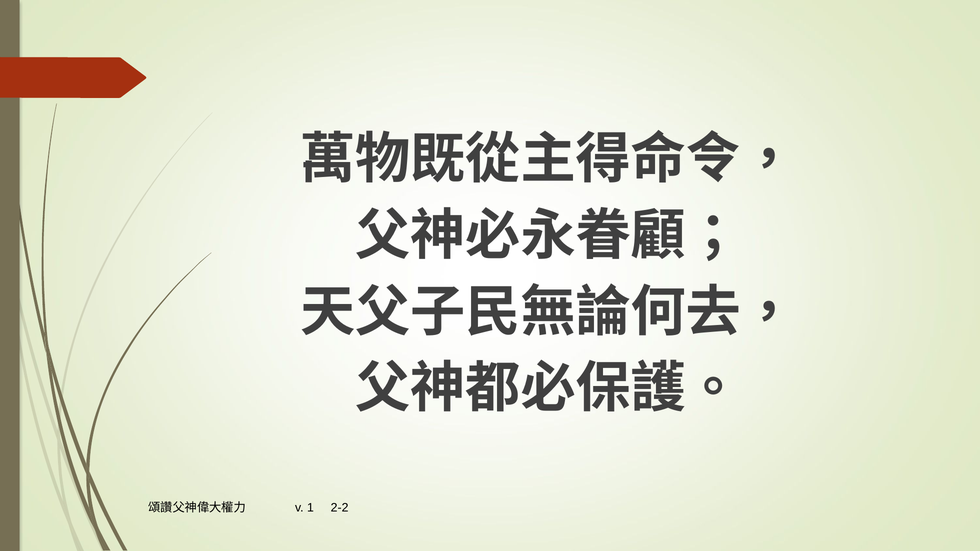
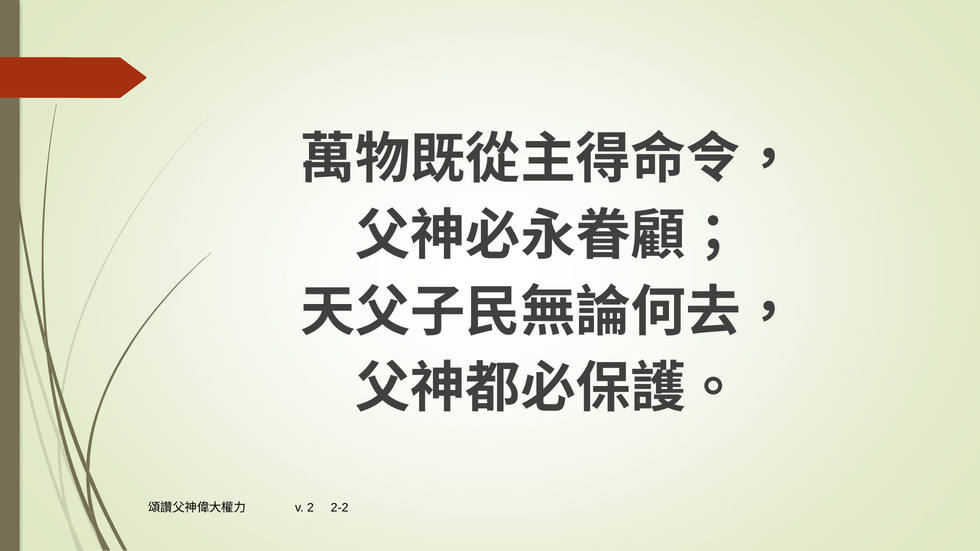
1: 1 -> 2
